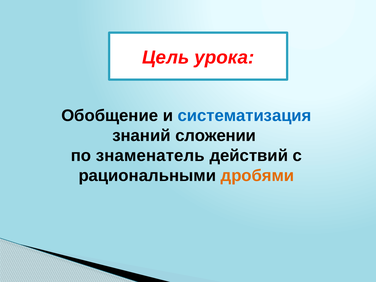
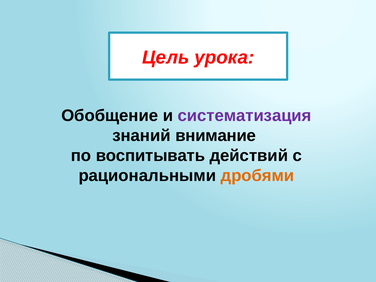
систематизация colour: blue -> purple
сложении: сложении -> внимание
знаменатель: знаменатель -> воспитывать
